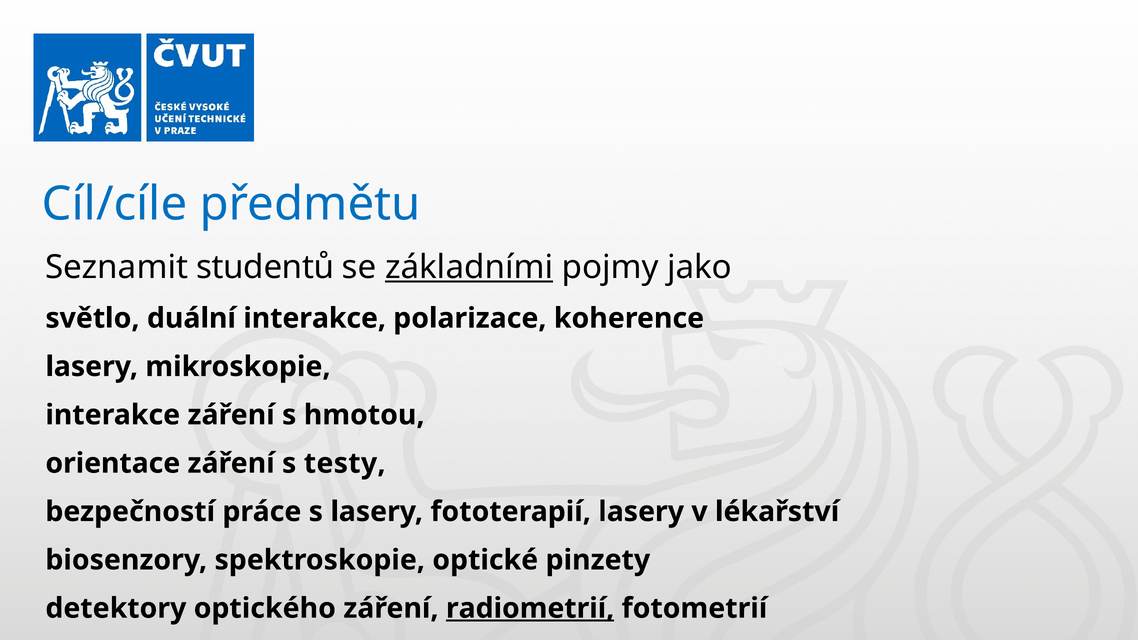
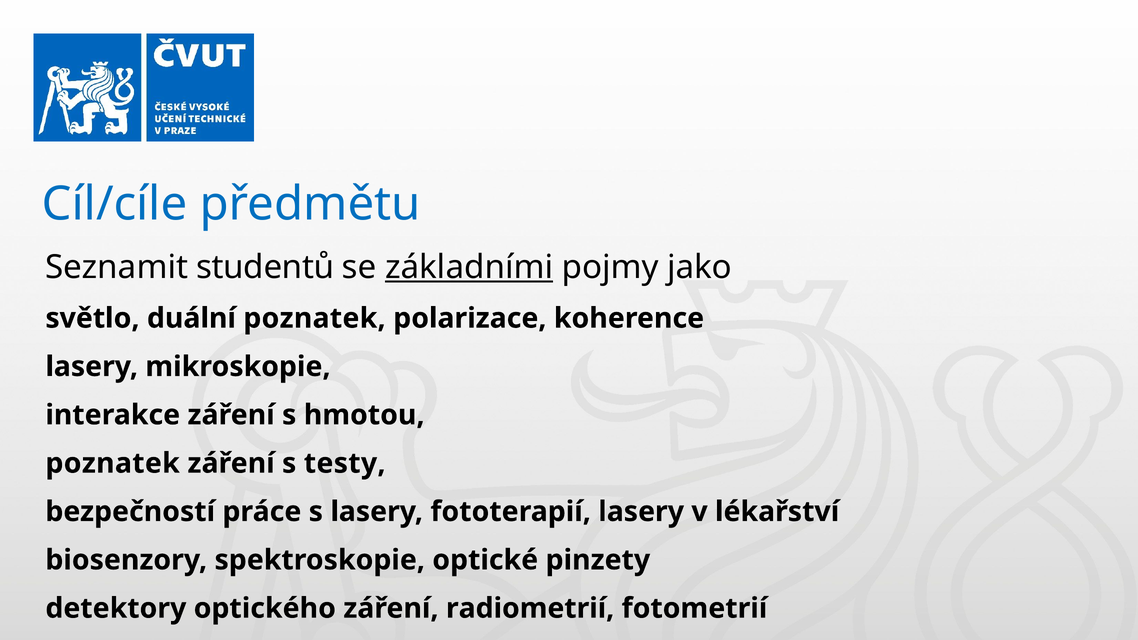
duální interakce: interakce -> poznatek
orientace at (113, 463): orientace -> poznatek
radiometrií underline: present -> none
